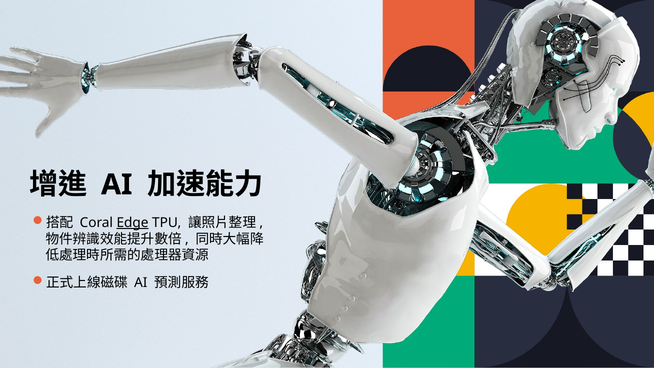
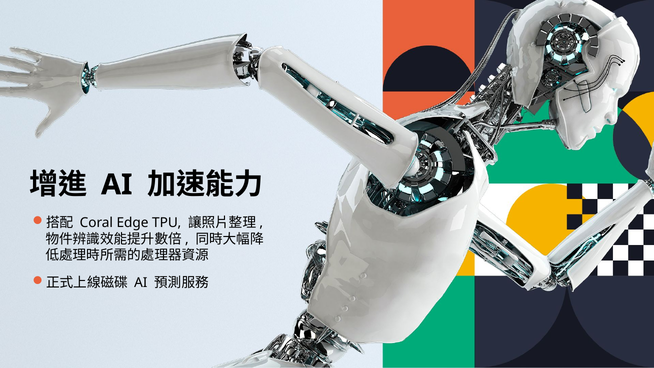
Edge underline: present -> none
